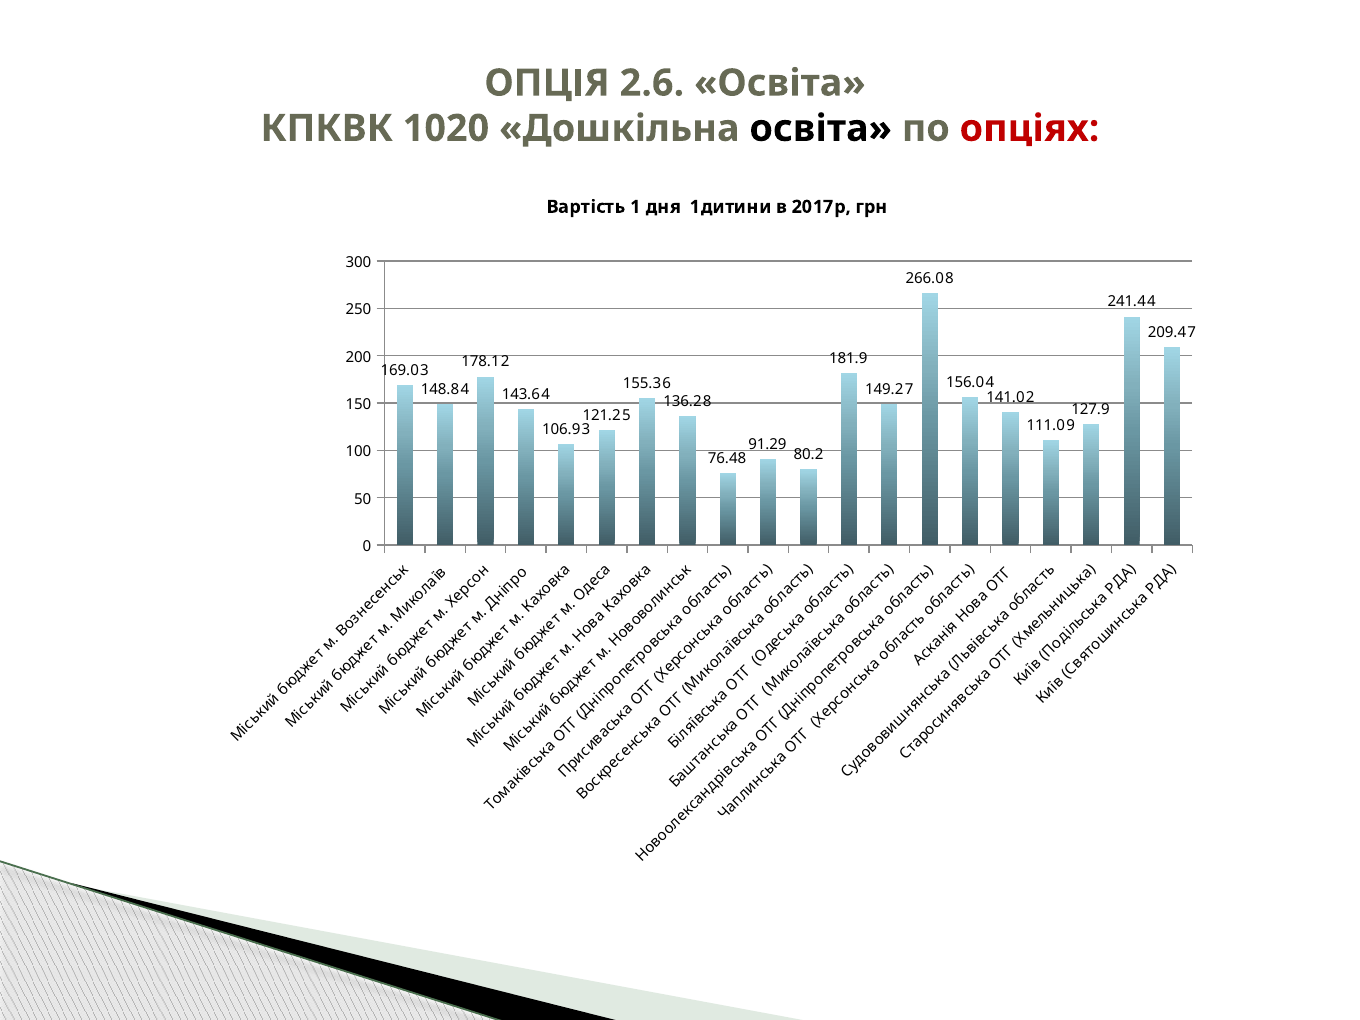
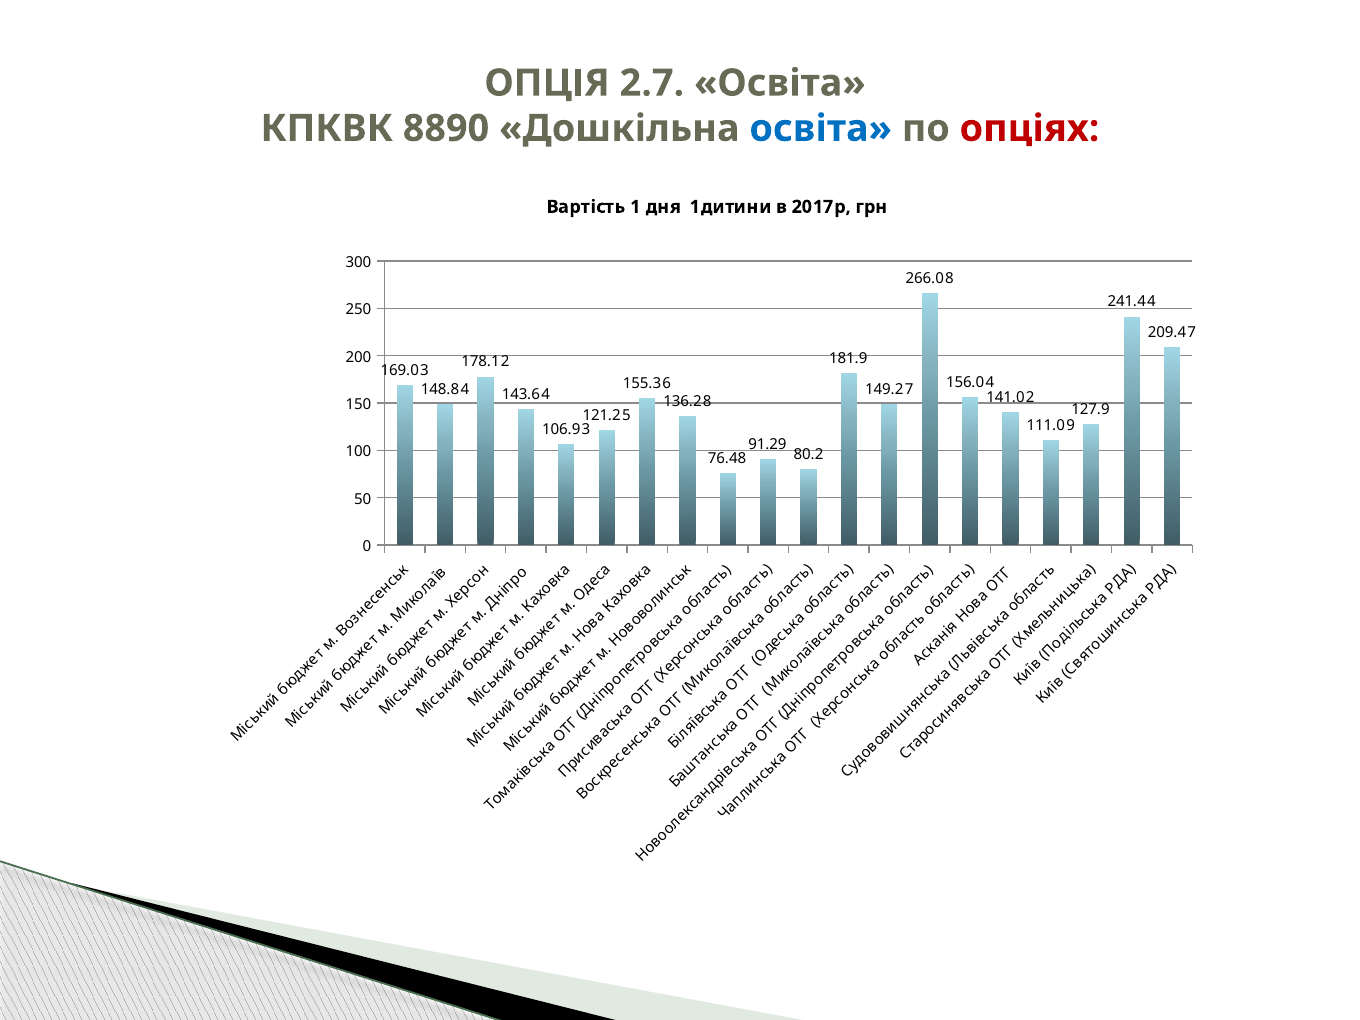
2.6: 2.6 -> 2.7
1020: 1020 -> 8890
освіта at (821, 128) colour: black -> blue
